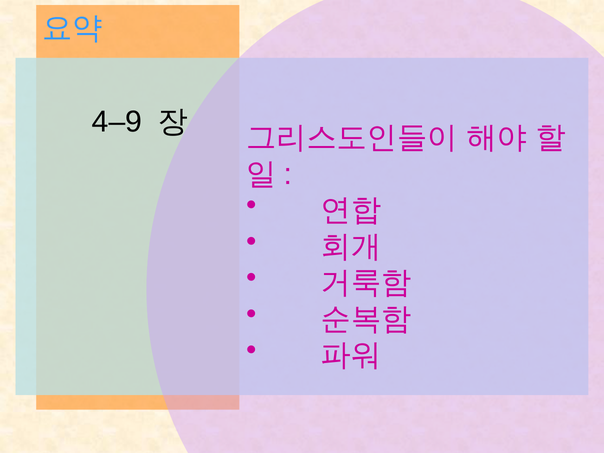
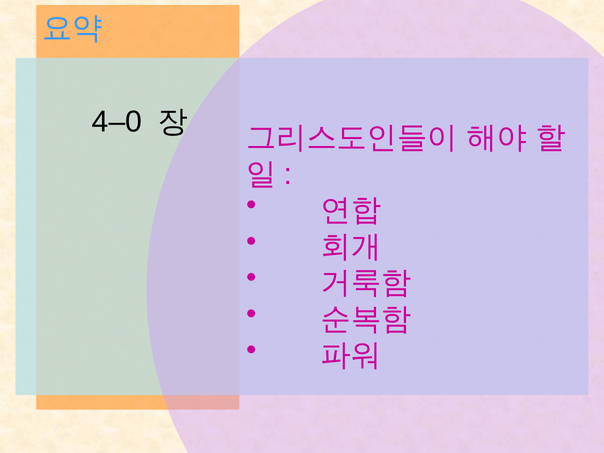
4–9: 4–9 -> 4–0
